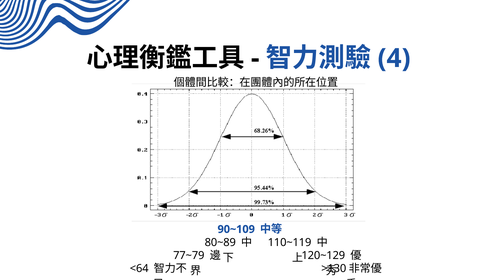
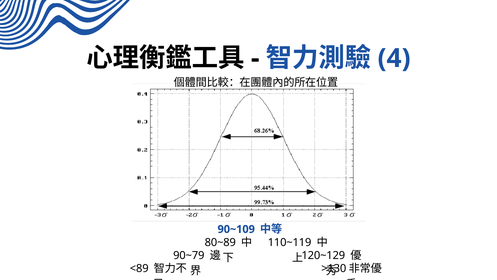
77~79: 77~79 -> 90~79
<64: <64 -> <89
